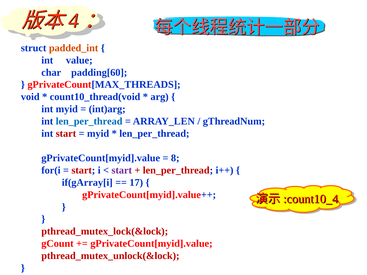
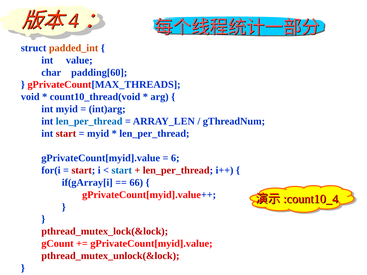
8: 8 -> 6
start at (122, 170) colour: purple -> blue
17: 17 -> 66
